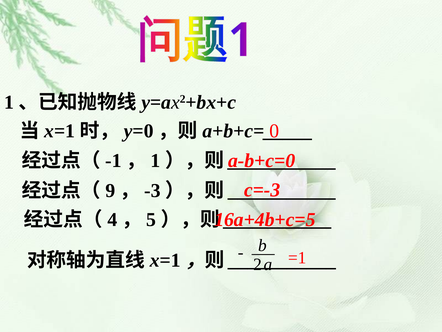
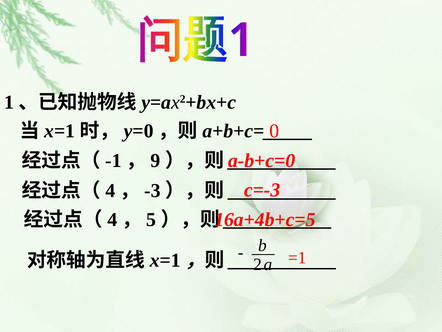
1 at (156, 160): 1 -> 9
9 at (110, 191): 9 -> 4
